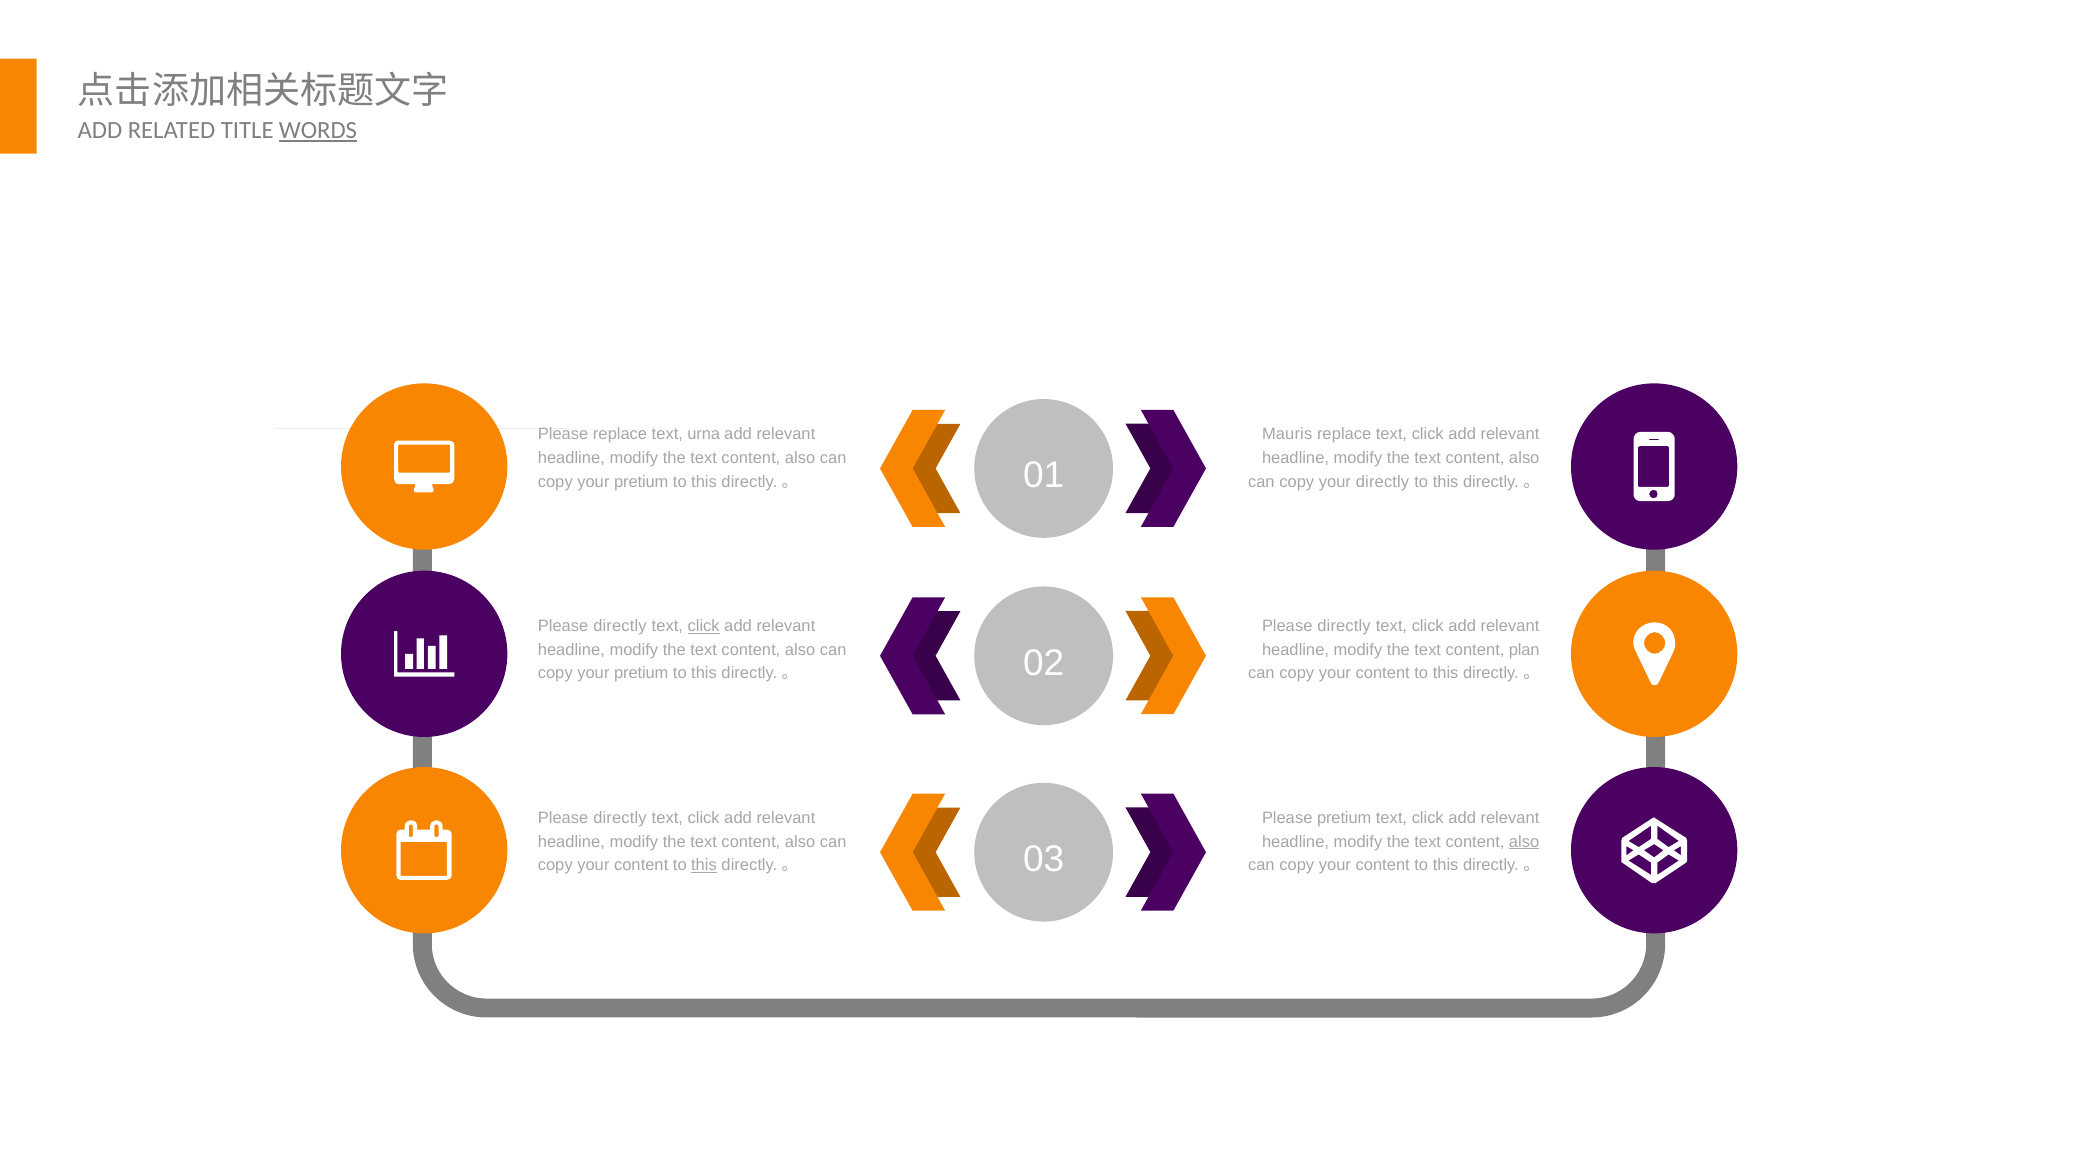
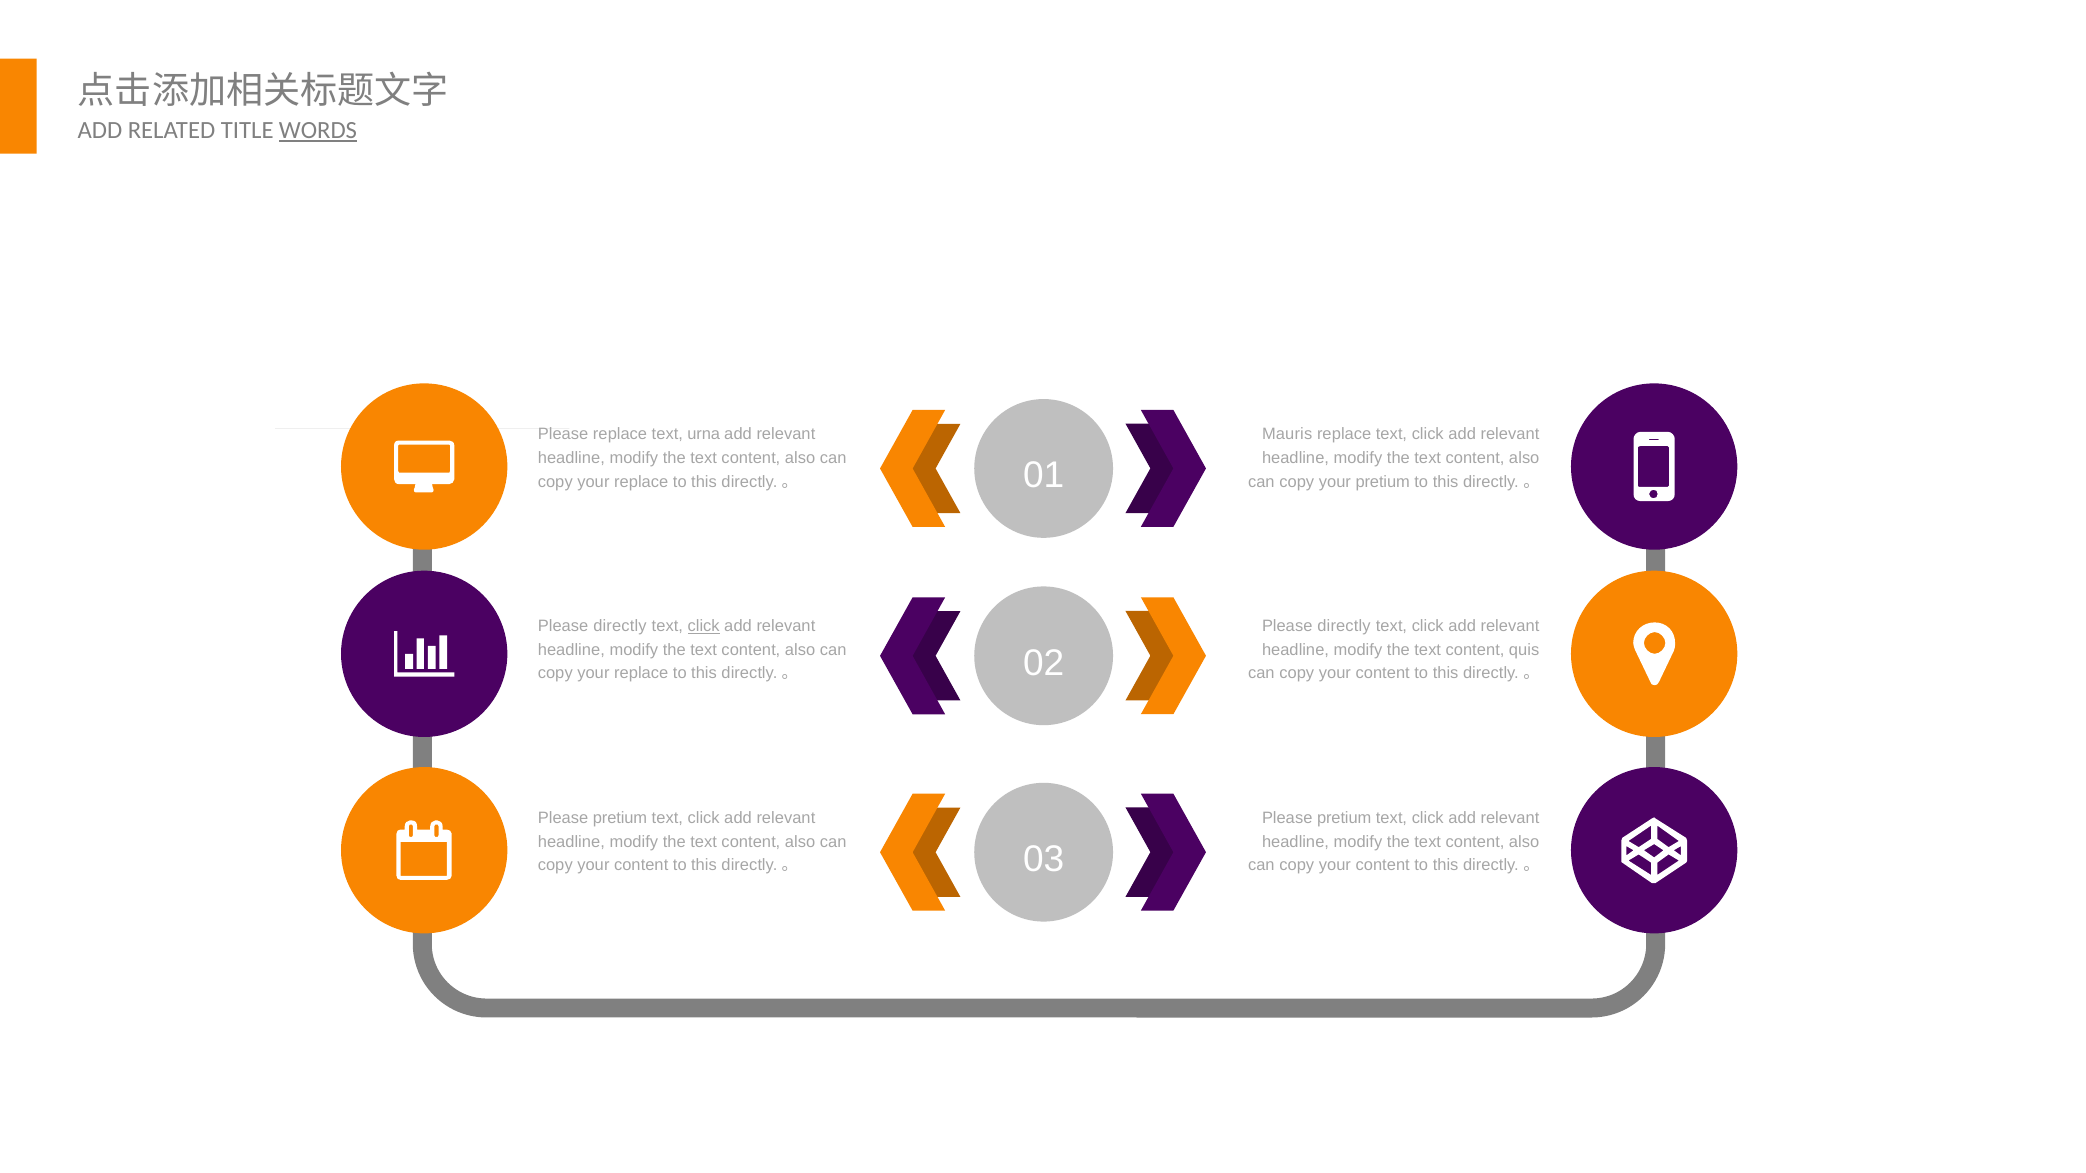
pretium at (641, 482): pretium -> replace
your directly: directly -> pretium
plan: plan -> quis
pretium at (641, 674): pretium -> replace
directly at (620, 818): directly -> pretium
also at (1524, 842) underline: present -> none
this at (704, 866) underline: present -> none
